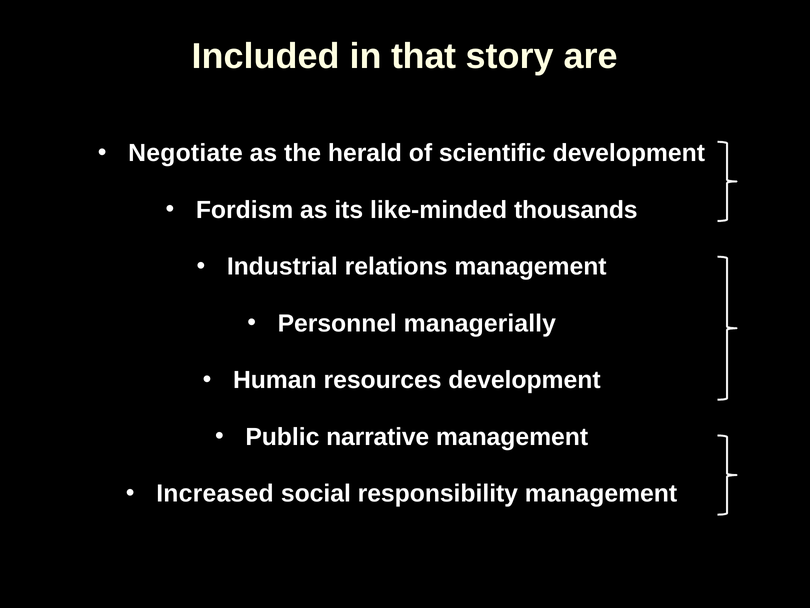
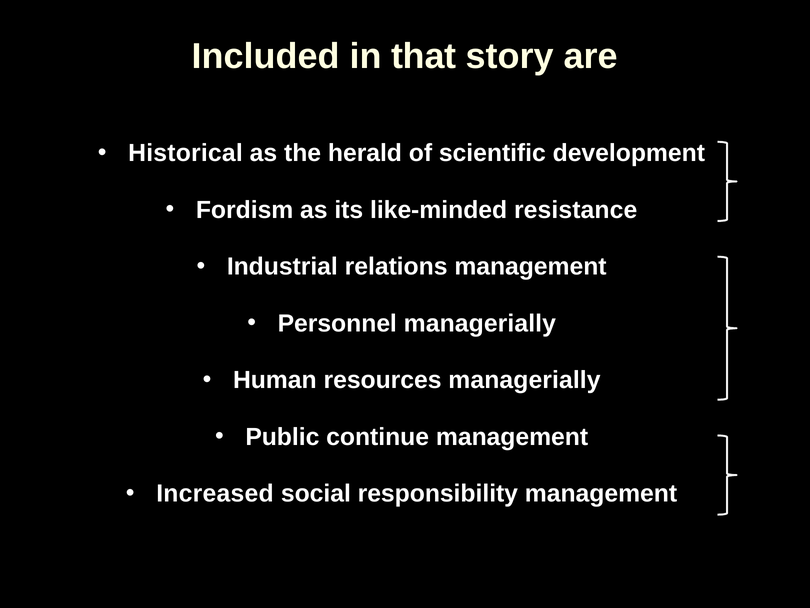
Negotiate: Negotiate -> Historical
thousands: thousands -> resistance
resources development: development -> managerially
narrative: narrative -> continue
